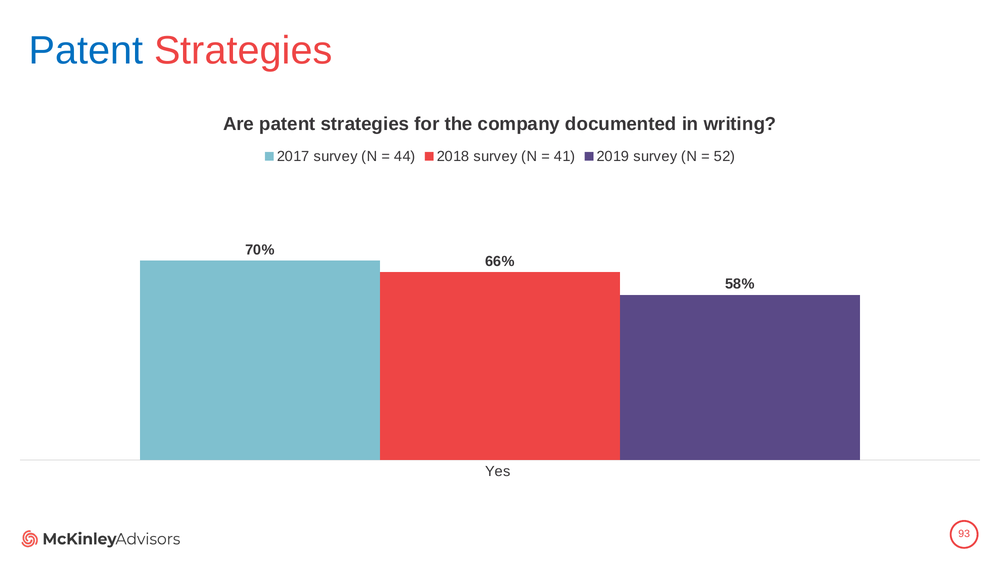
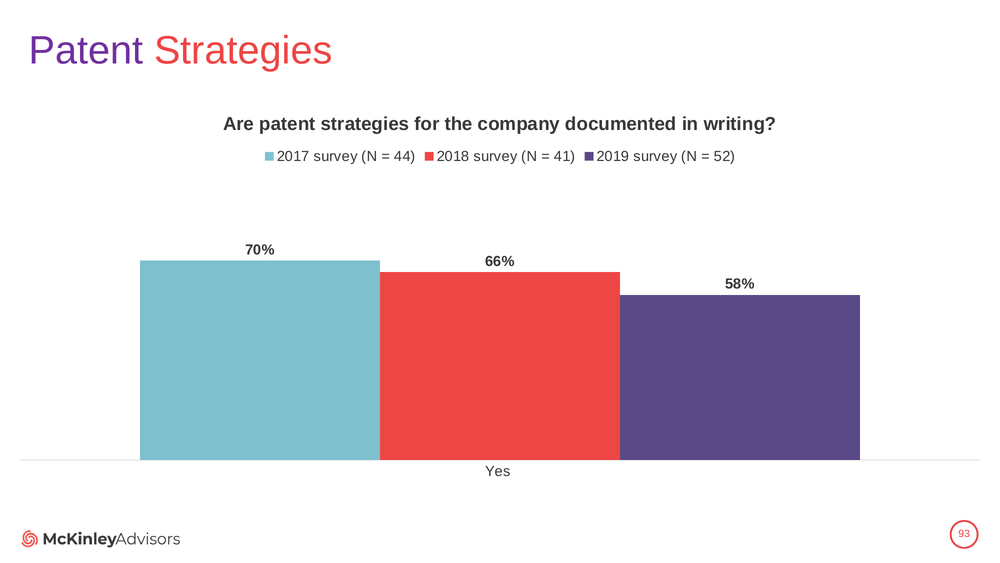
Patent at (86, 50) colour: blue -> purple
